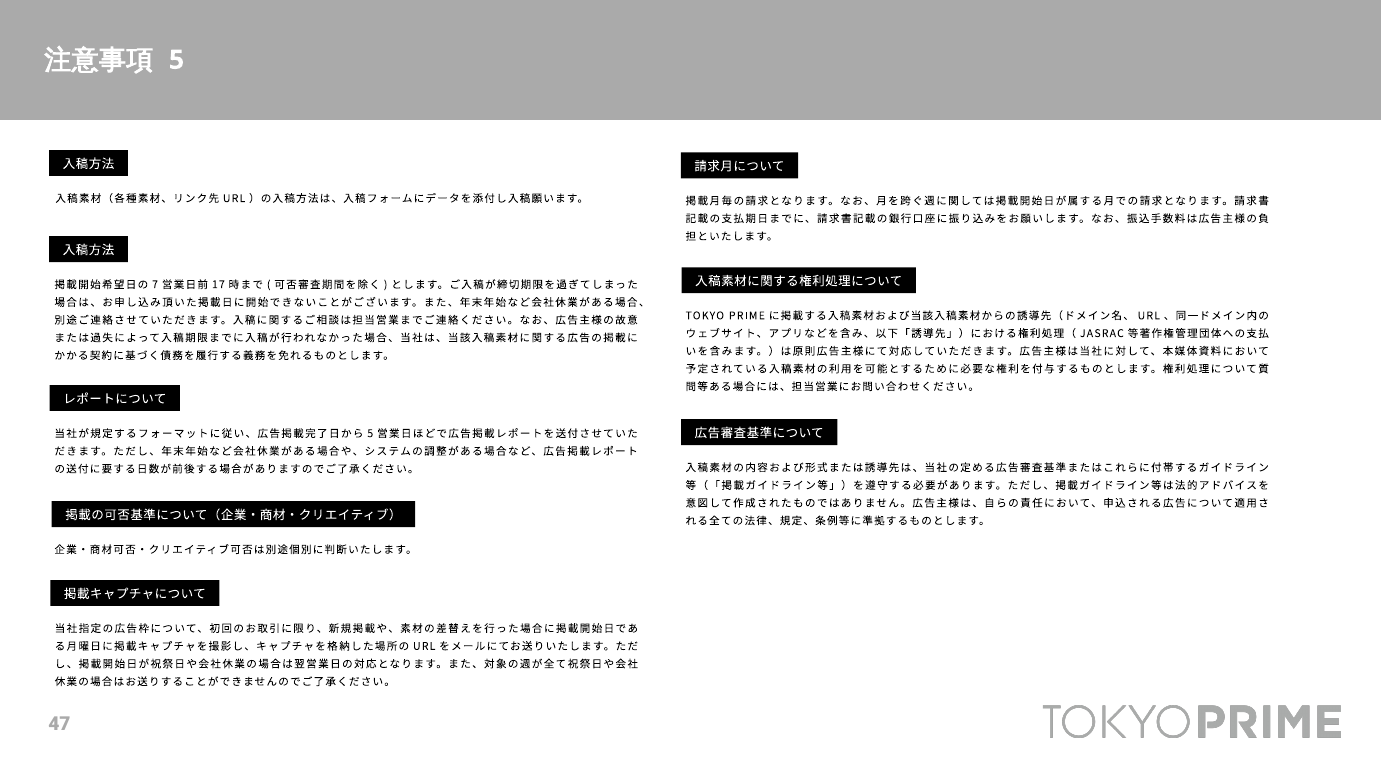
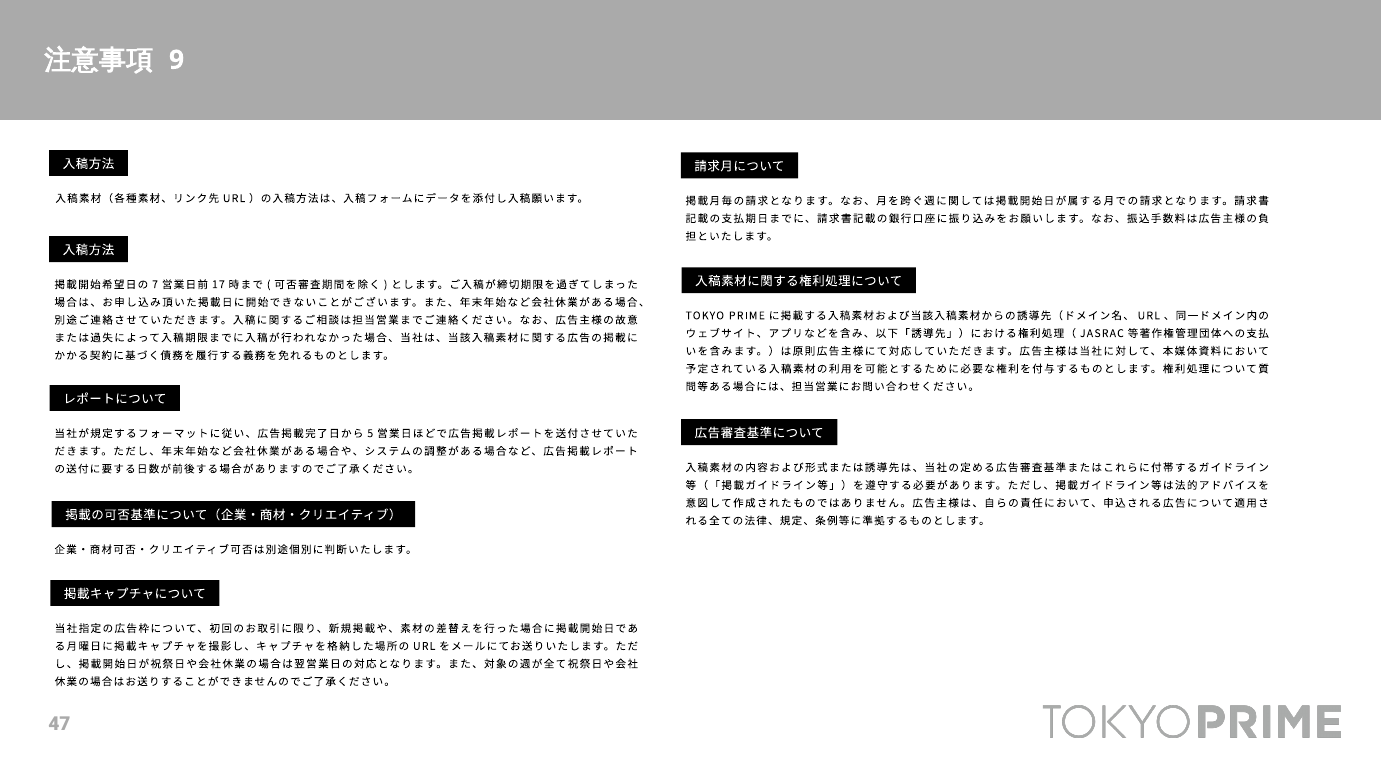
5 at (177, 60): 5 -> 9
